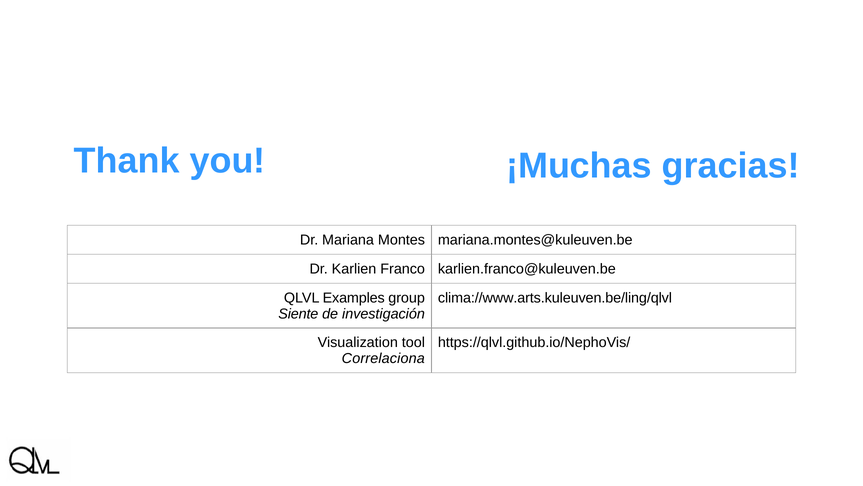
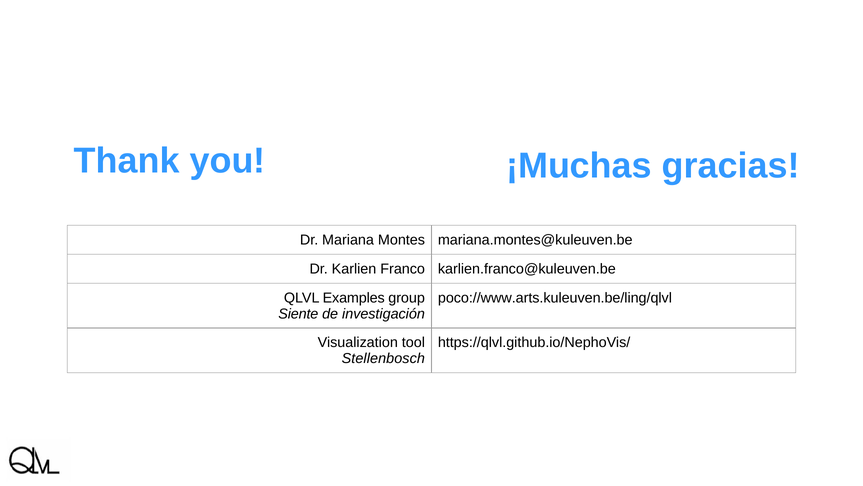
clima://www.arts.kuleuven.be/ling/qlvl: clima://www.arts.kuleuven.be/ling/qlvl -> poco://www.arts.kuleuven.be/ling/qlvl
Correlaciona: Correlaciona -> Stellenbosch
